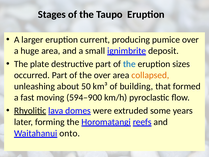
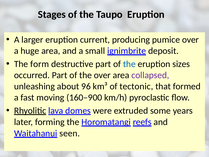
plate: plate -> form
collapsed colour: orange -> purple
50: 50 -> 96
building: building -> tectonic
594–900: 594–900 -> 160–900
onto: onto -> seen
